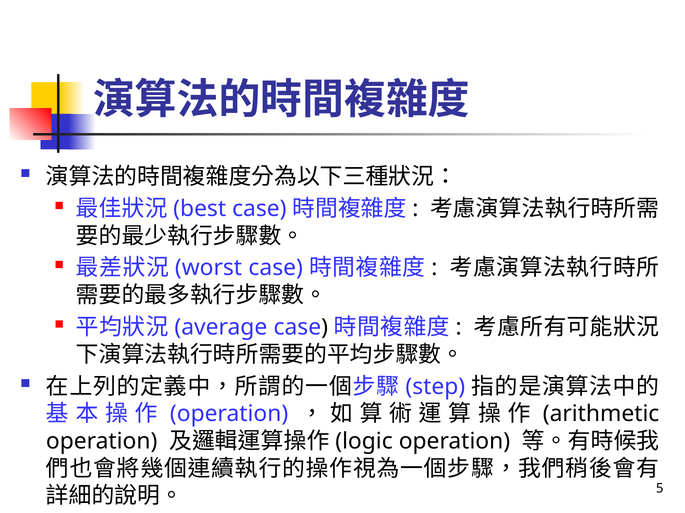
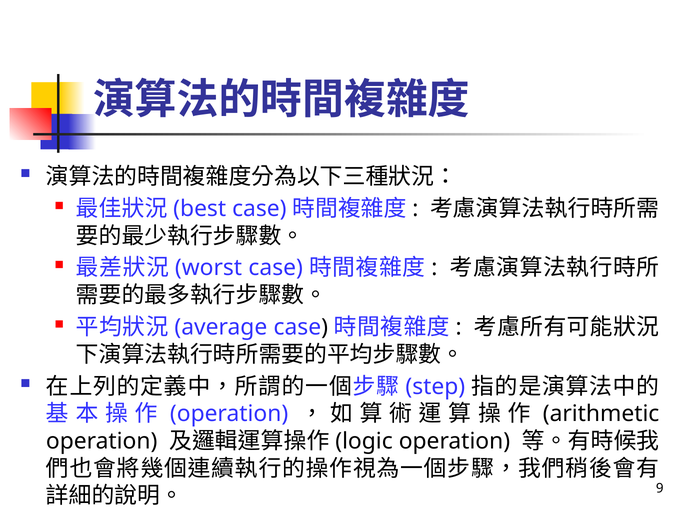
5: 5 -> 9
